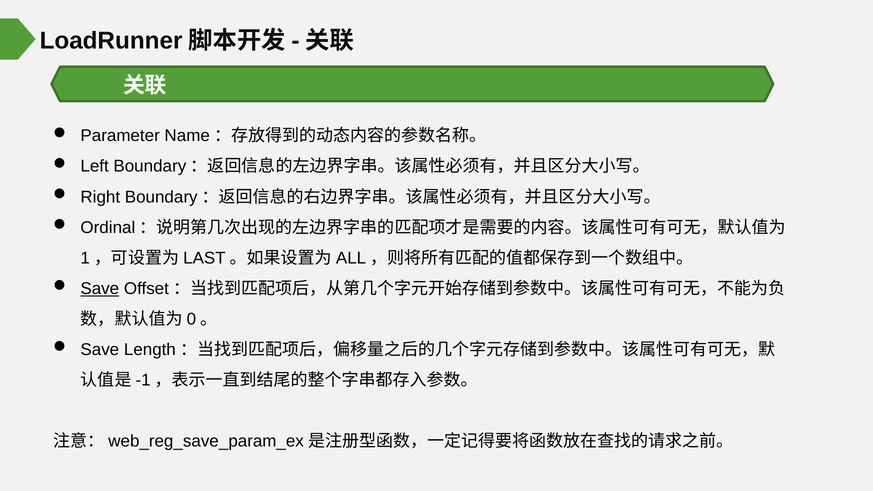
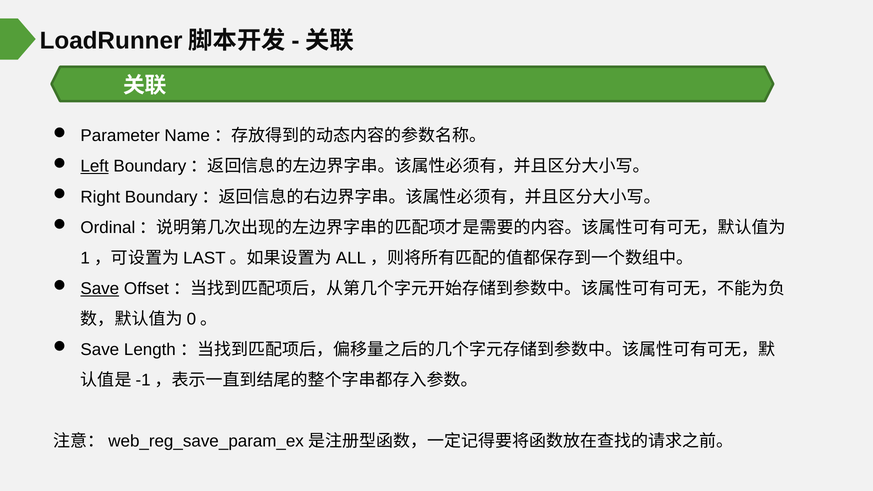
Left underline: none -> present
